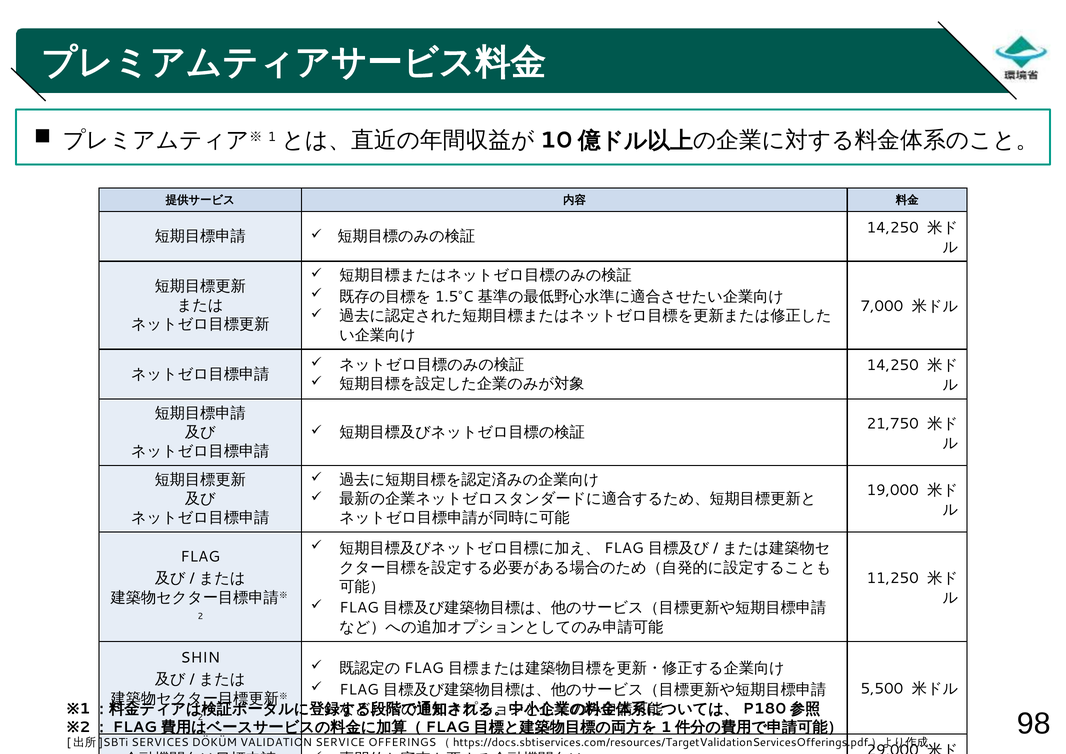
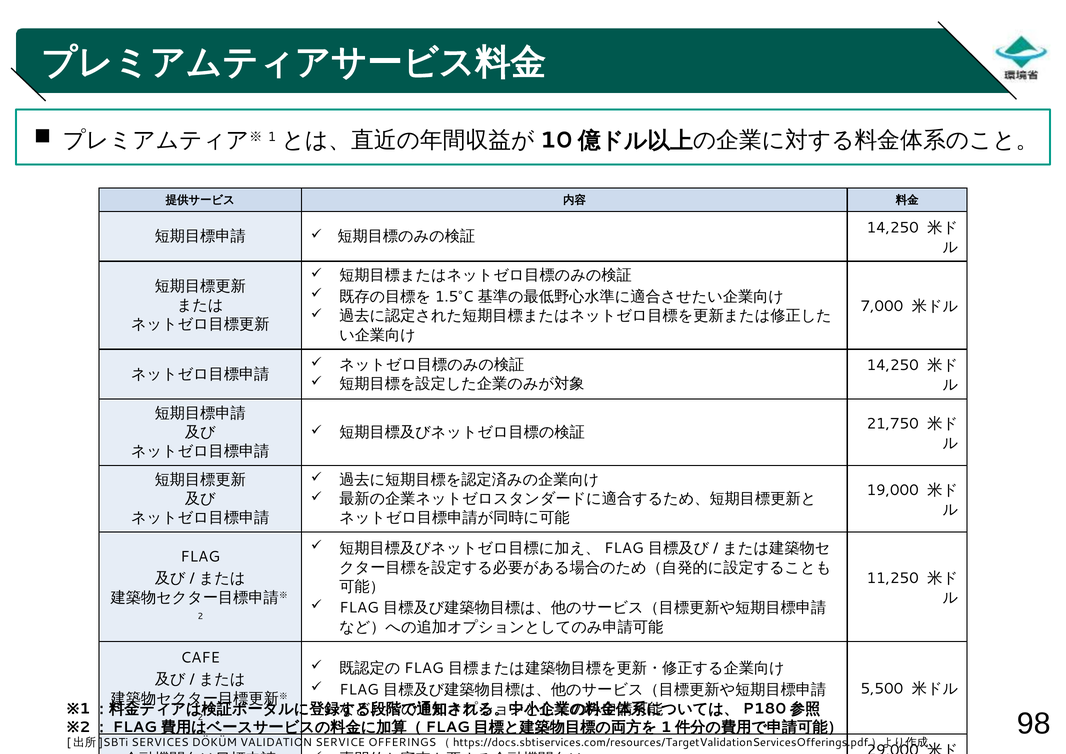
SHIN: SHIN -> CAFE
